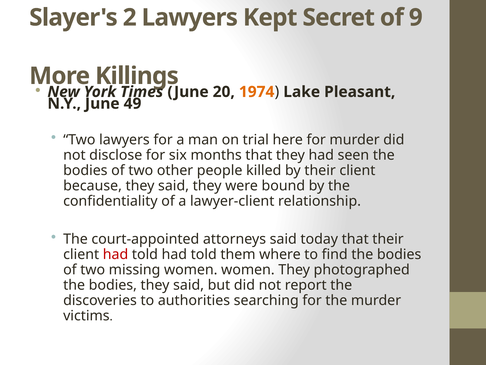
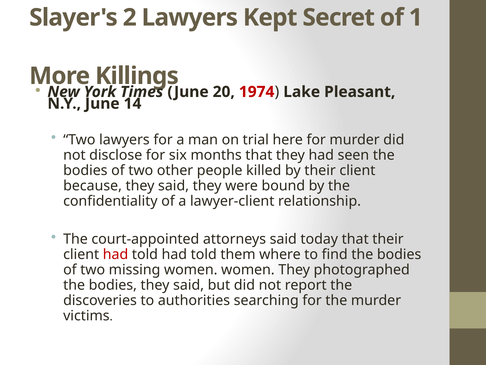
9: 9 -> 1
1974 colour: orange -> red
49: 49 -> 14
